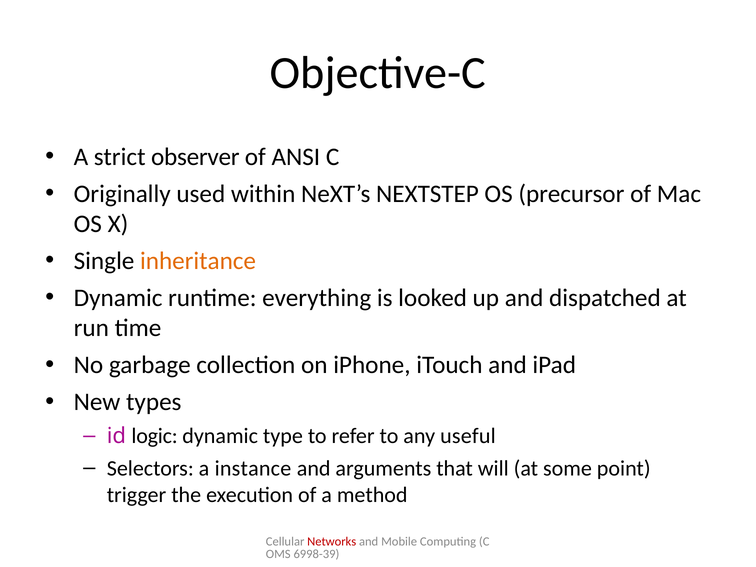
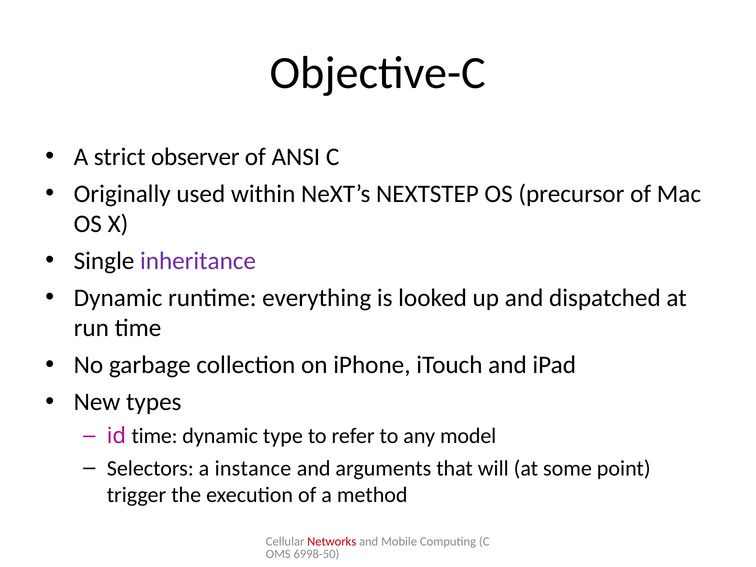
inheritance colour: orange -> purple
id logic: logic -> time
useful: useful -> model
6998-39: 6998-39 -> 6998-50
